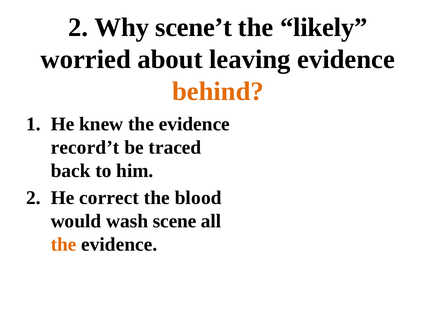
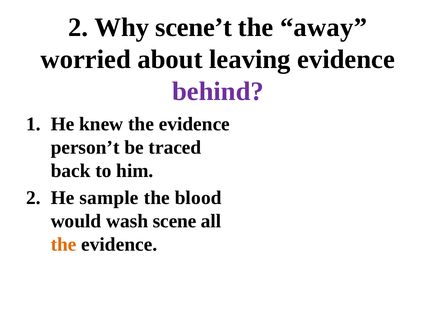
likely: likely -> away
behind colour: orange -> purple
record’t: record’t -> person’t
correct: correct -> sample
